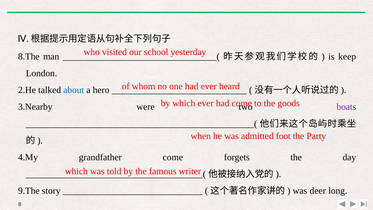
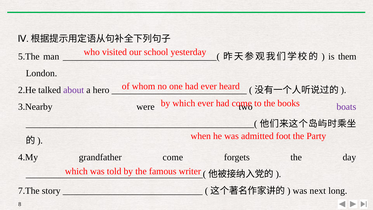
8.The: 8.The -> 5.The
keep: keep -> them
about colour: blue -> purple
goods: goods -> books
9.The: 9.The -> 7.The
deer: deer -> next
